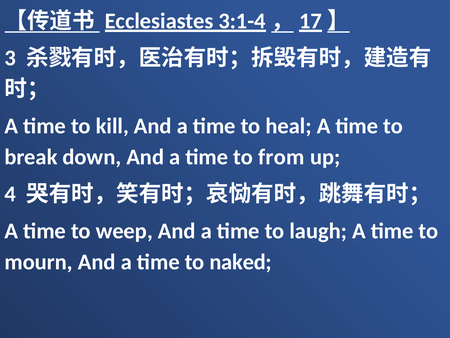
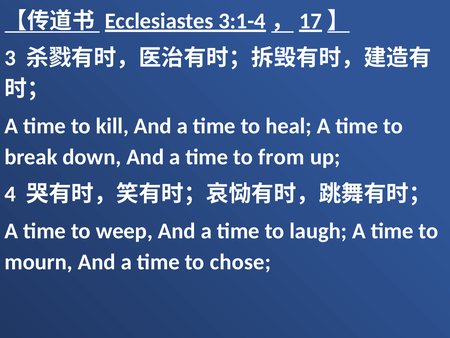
naked: naked -> chose
